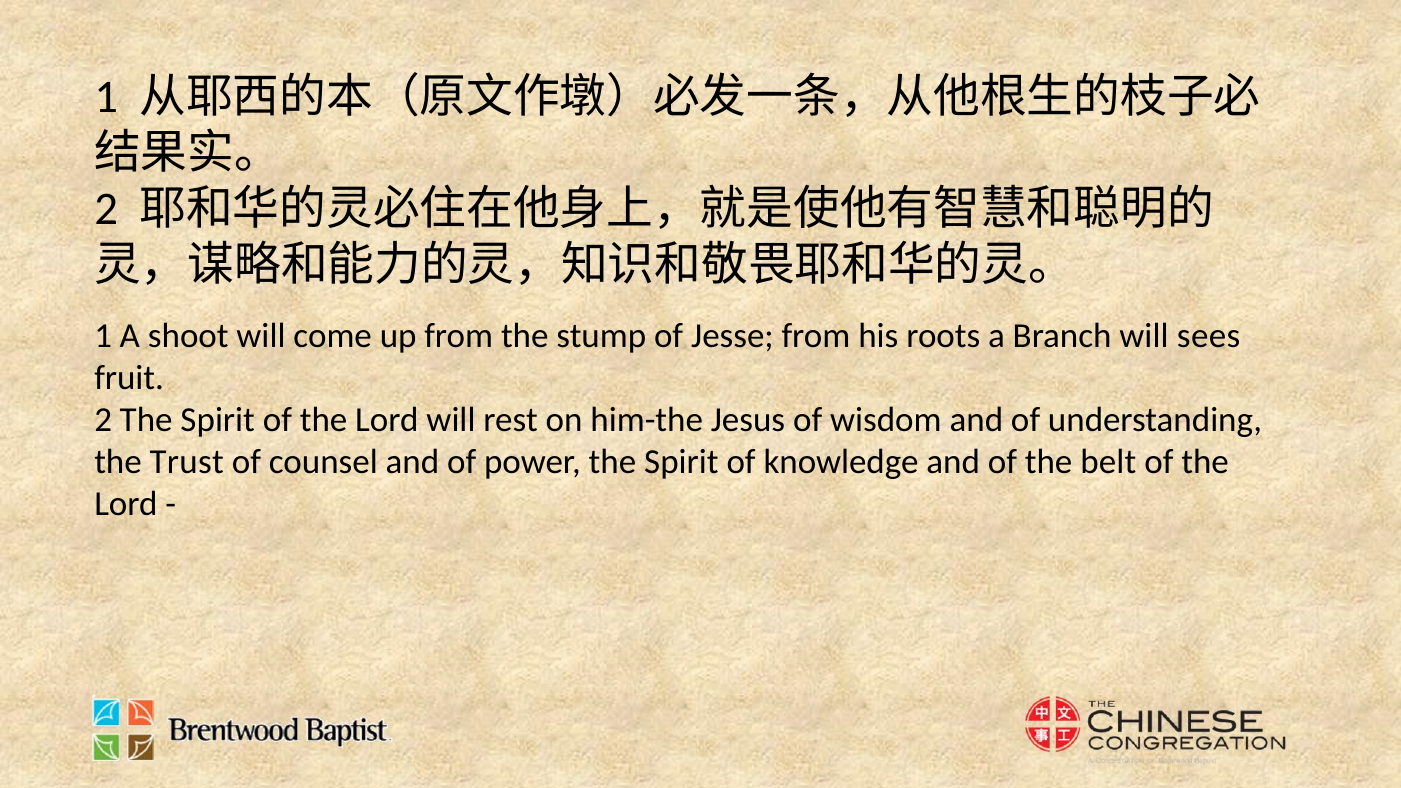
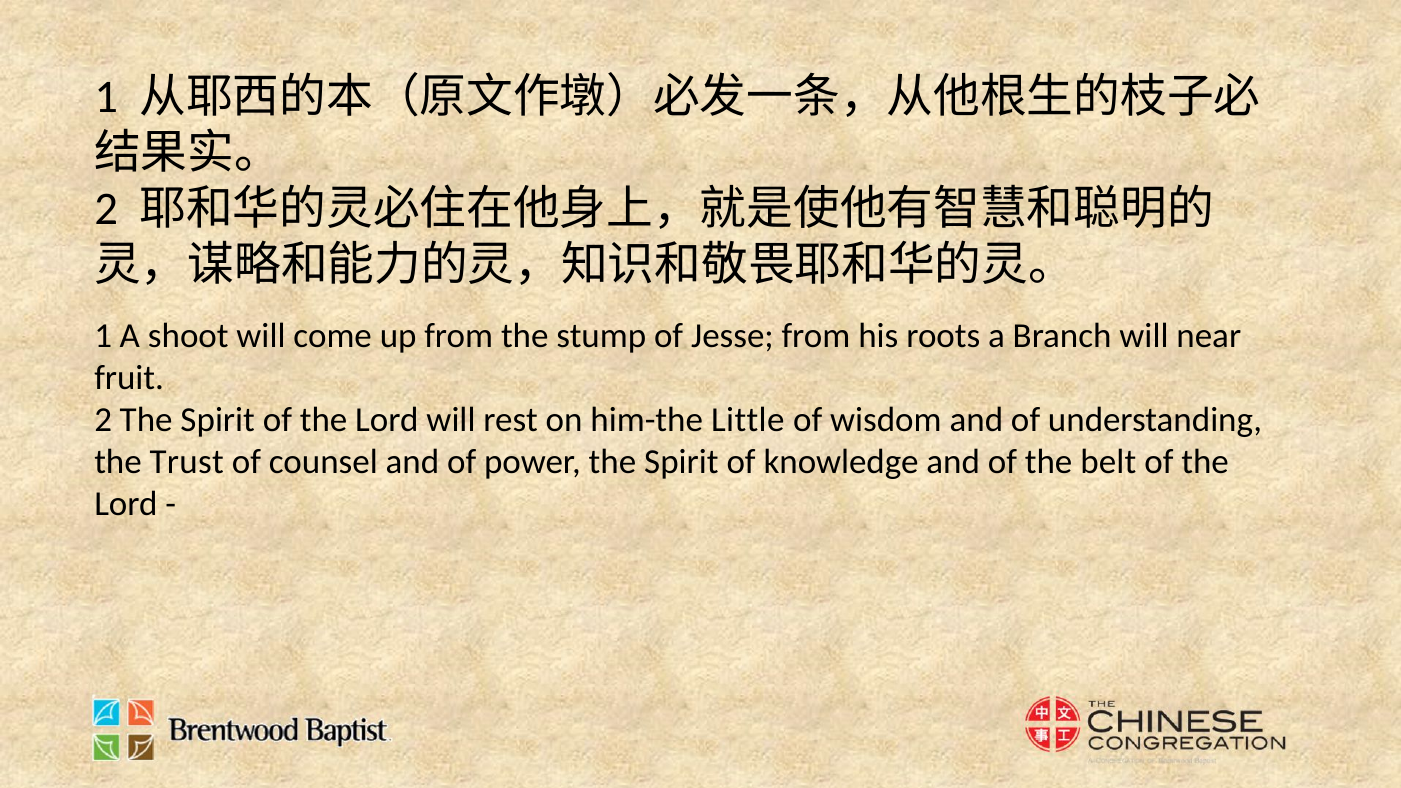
sees: sees -> near
Jesus: Jesus -> Little
